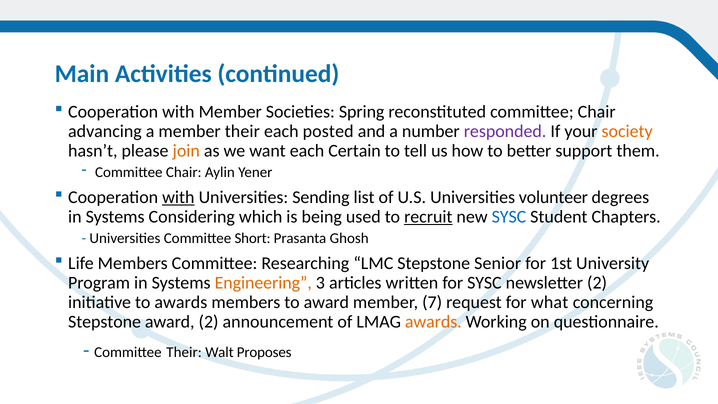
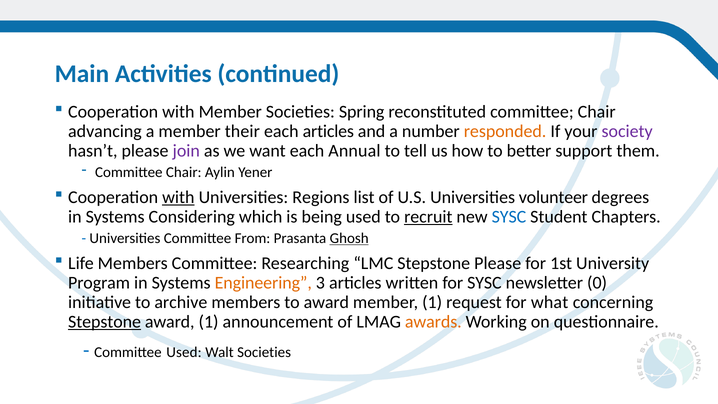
each posted: posted -> articles
responded colour: purple -> orange
society colour: orange -> purple
join colour: orange -> purple
Certain: Certain -> Annual
Sending: Sending -> Regions
Short: Short -> From
Ghosh underline: none -> present
Stepstone Senior: Senior -> Please
newsletter 2: 2 -> 0
to awards: awards -> archive
member 7: 7 -> 1
Stepstone at (105, 322) underline: none -> present
award 2: 2 -> 1
Committee Their: Their -> Used
Walt Proposes: Proposes -> Societies
